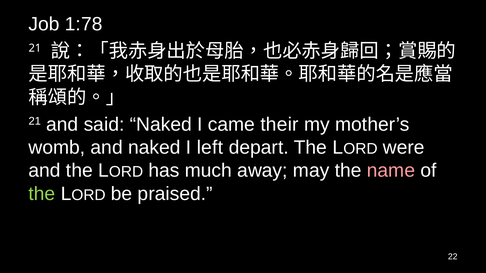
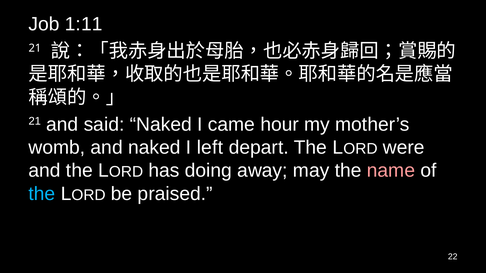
1:78: 1:78 -> 1:11
their: their -> hour
much: much -> doing
the at (42, 194) colour: light green -> light blue
